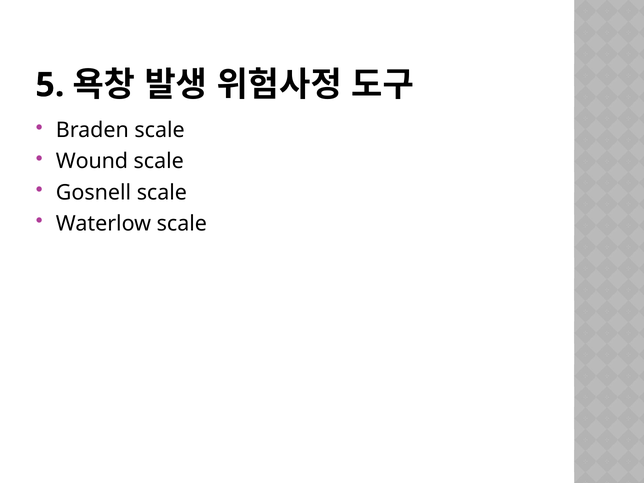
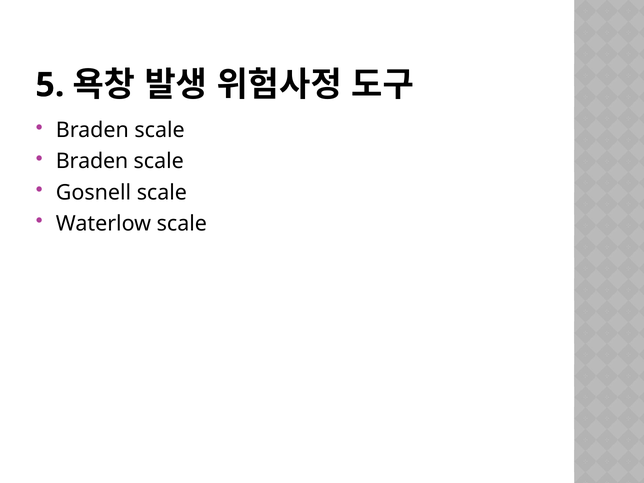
Wound at (92, 161): Wound -> Braden
